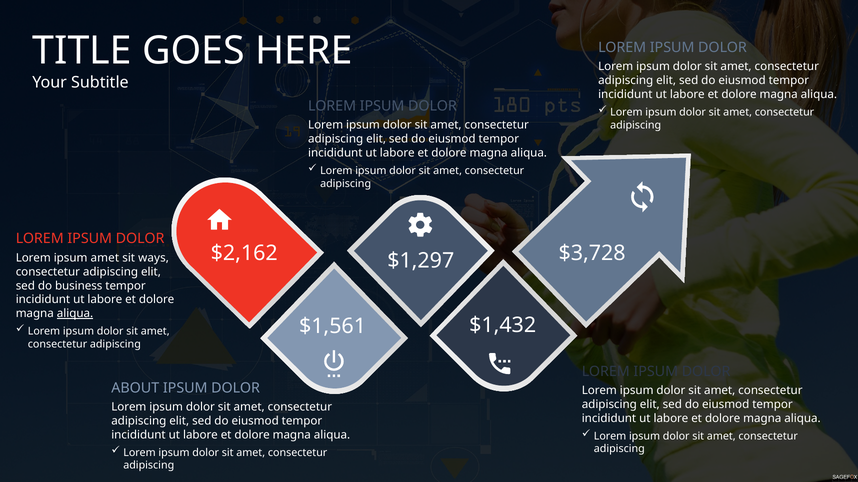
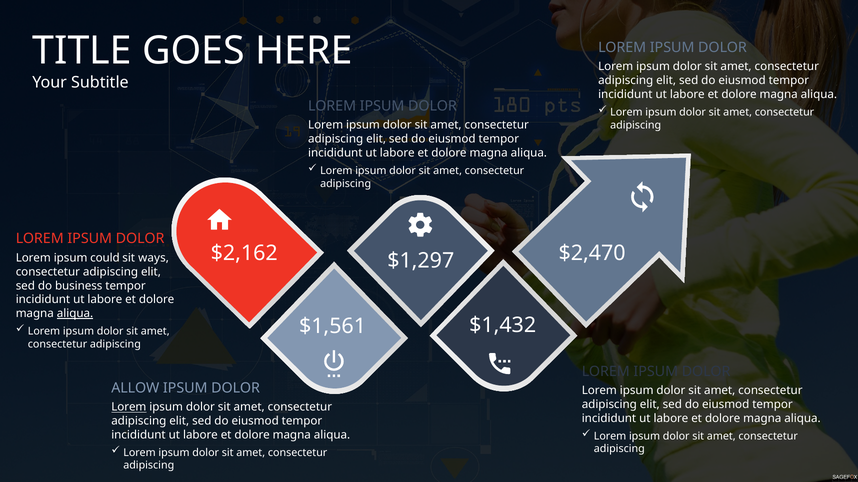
$3,728: $3,728 -> $2,470
ipsum amet: amet -> could
ABOUT: ABOUT -> ALLOW
Lorem at (129, 408) underline: none -> present
